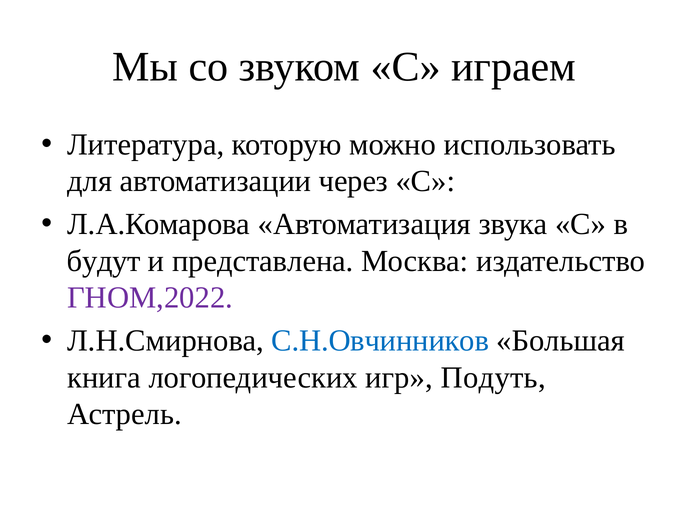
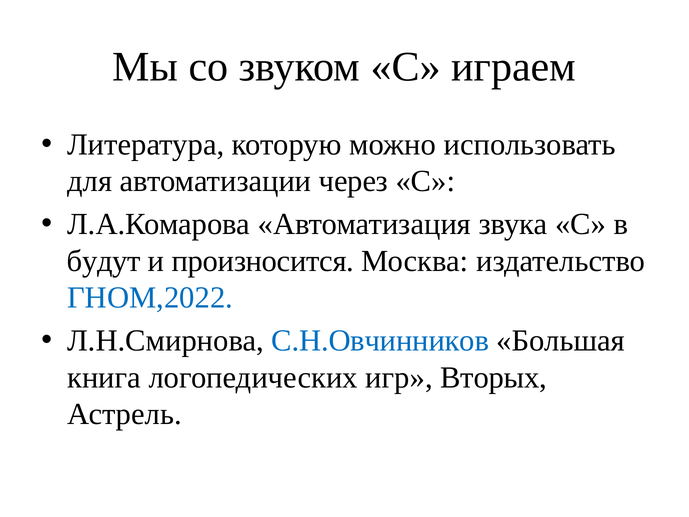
представлена: представлена -> произносится
ГНОМ,2022 colour: purple -> blue
Подуть: Подуть -> Вторых
